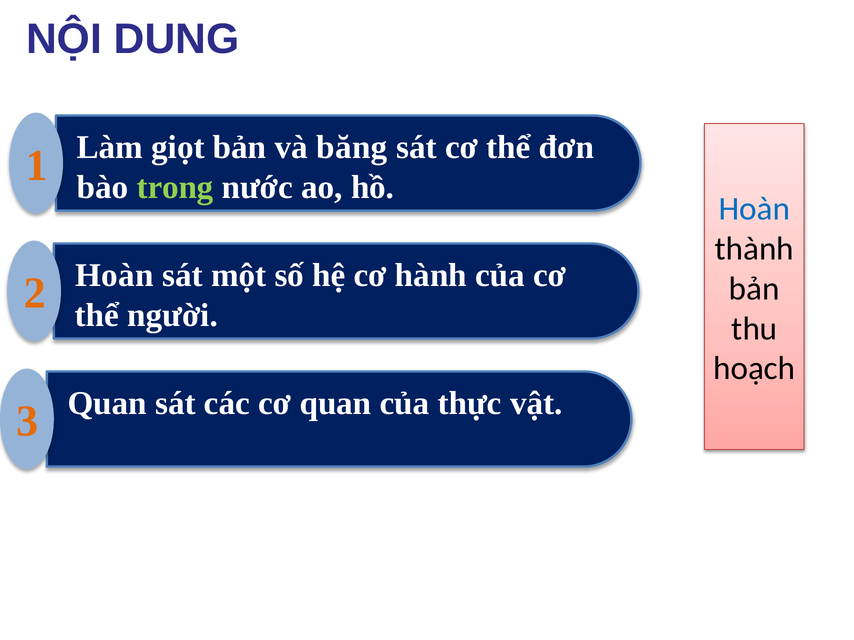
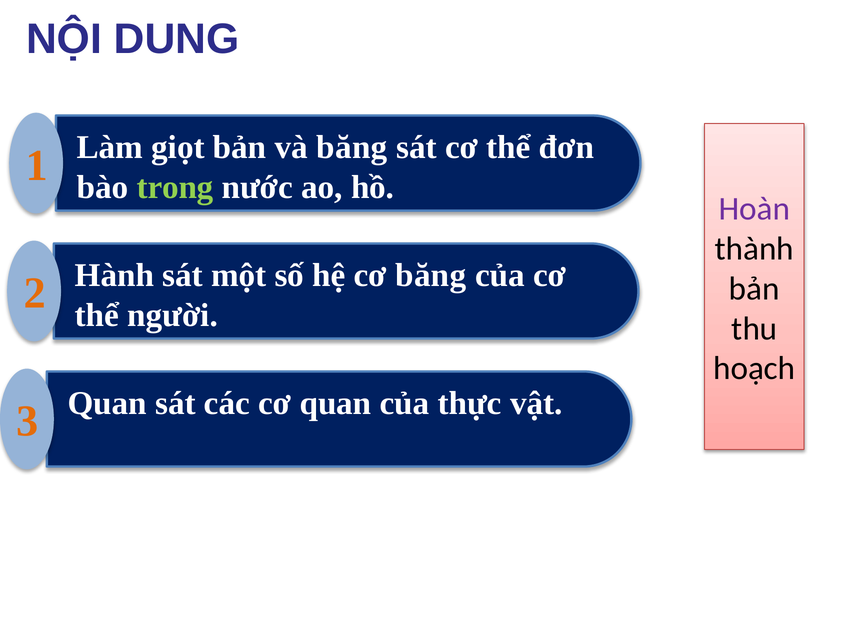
Hoàn at (754, 209) colour: blue -> purple
2 Hoàn: Hoàn -> Hành
cơ hành: hành -> băng
